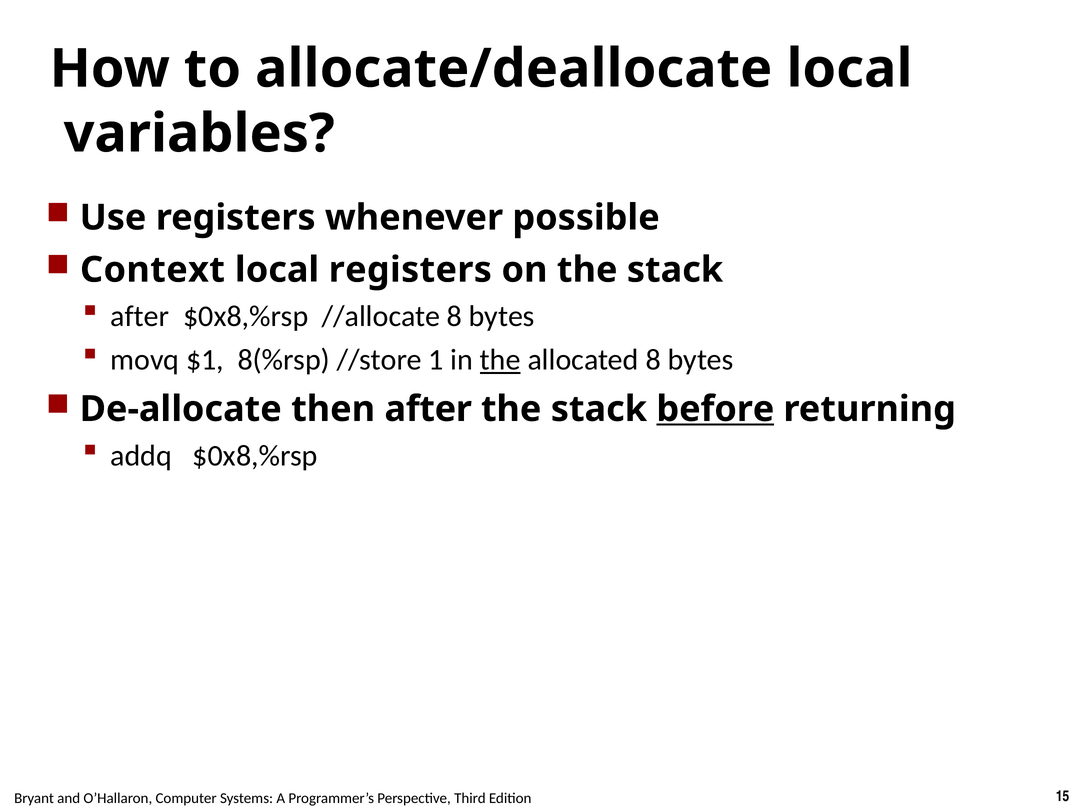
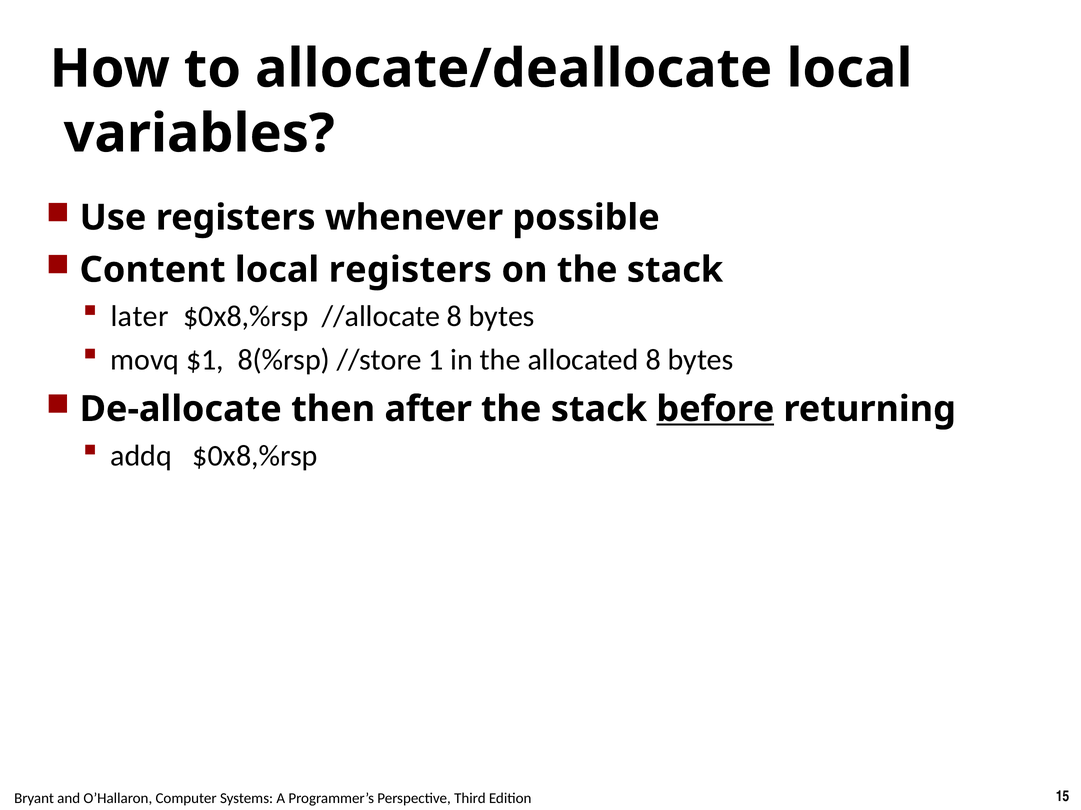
Context: Context -> Content
after at (140, 317): after -> later
the at (500, 360) underline: present -> none
